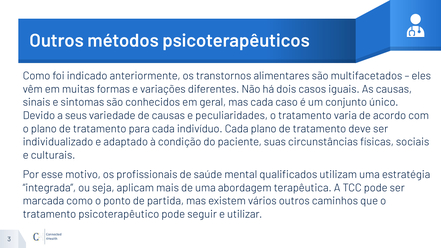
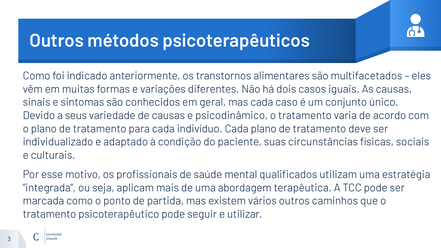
peculiaridades: peculiaridades -> psicodinâmico
